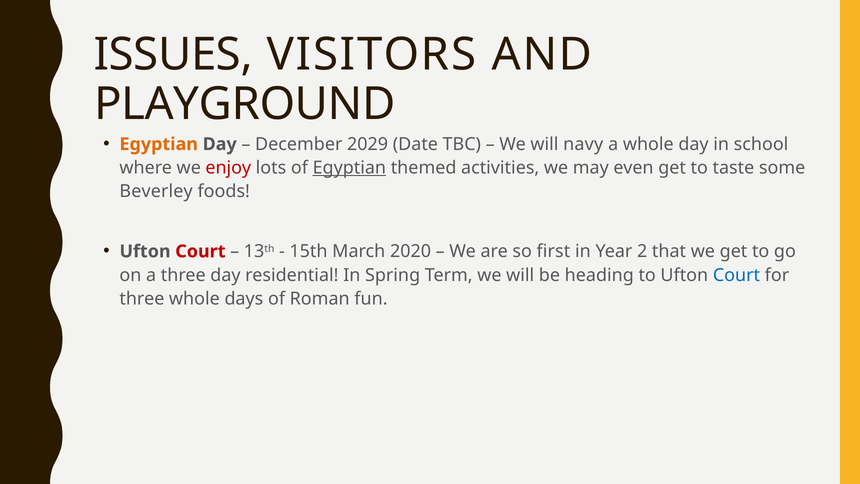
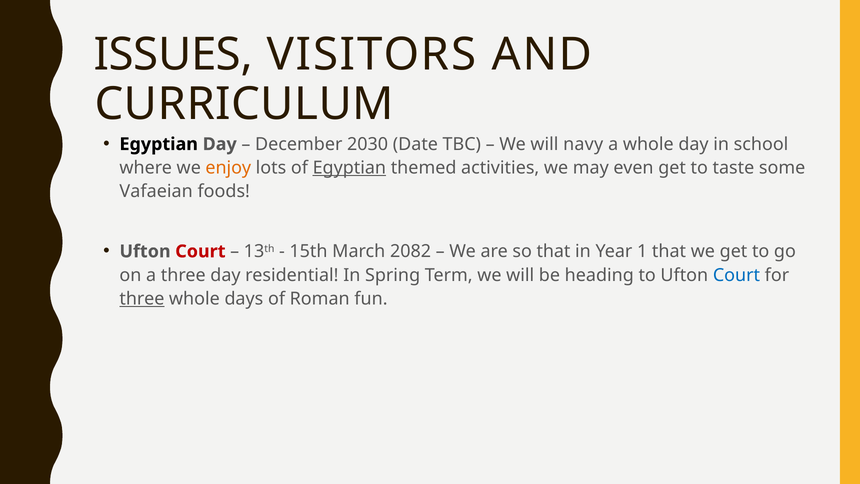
PLAYGROUND: PLAYGROUND -> CURRICULUM
Egyptian at (159, 144) colour: orange -> black
2029: 2029 -> 2030
enjoy colour: red -> orange
Beverley: Beverley -> Vafaeian
2020: 2020 -> 2082
so first: first -> that
2: 2 -> 1
three at (142, 299) underline: none -> present
